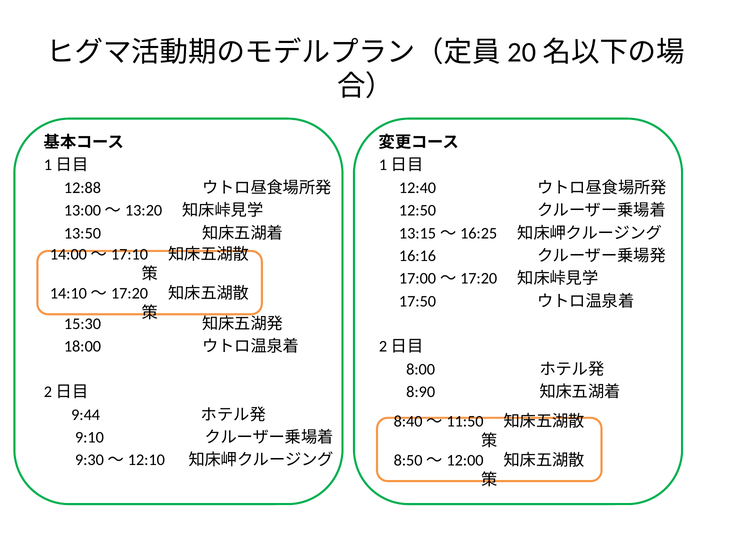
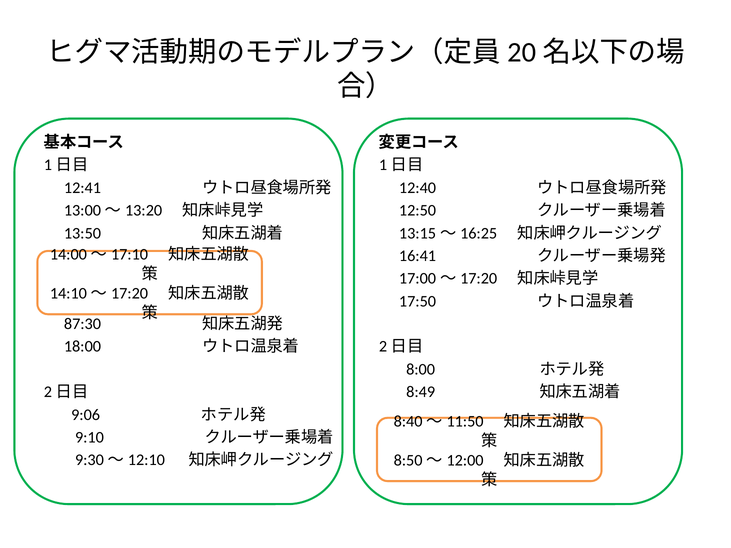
12:88: 12:88 -> 12:41
16:16: 16:16 -> 16:41
15:30: 15:30 -> 87:30
8:90: 8:90 -> 8:49
9:44: 9:44 -> 9:06
